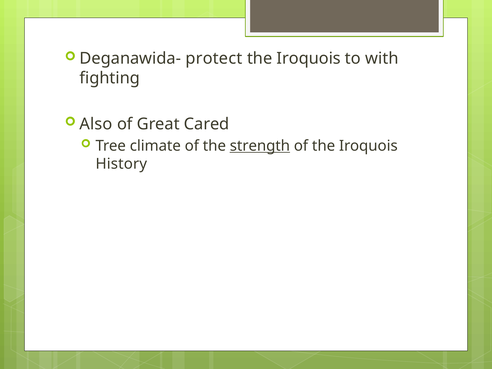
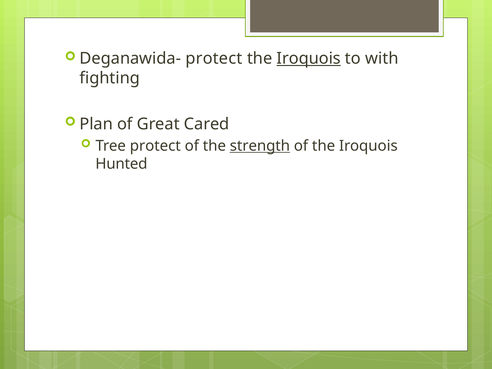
Iroquois at (309, 59) underline: none -> present
Also: Also -> Plan
Tree climate: climate -> protect
History: History -> Hunted
